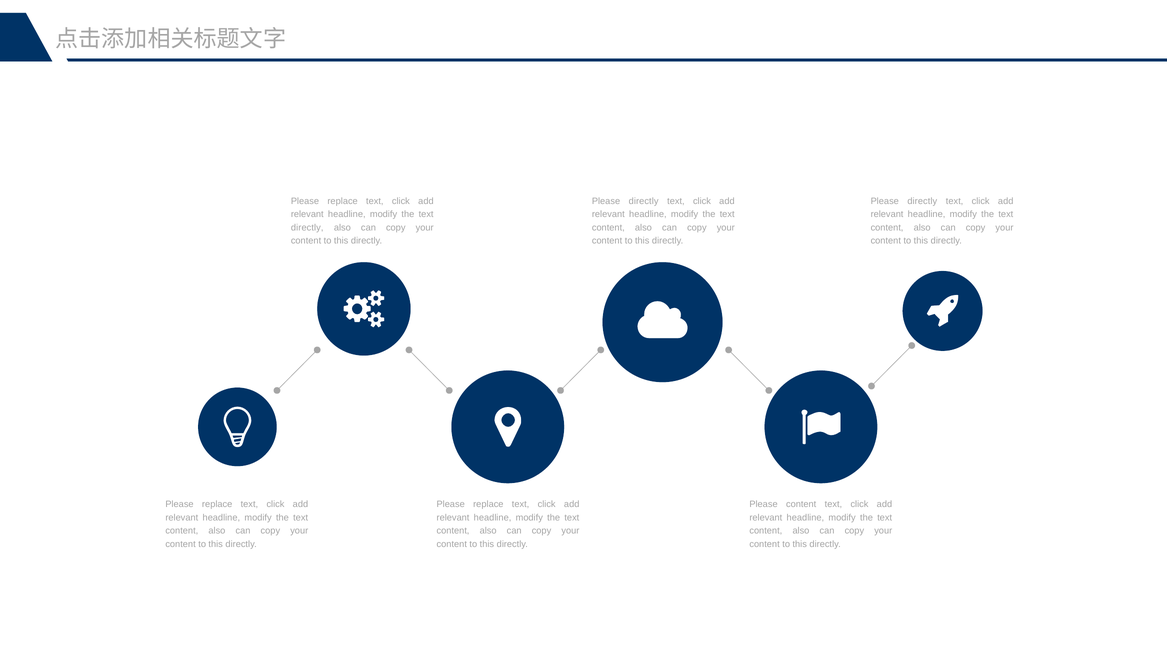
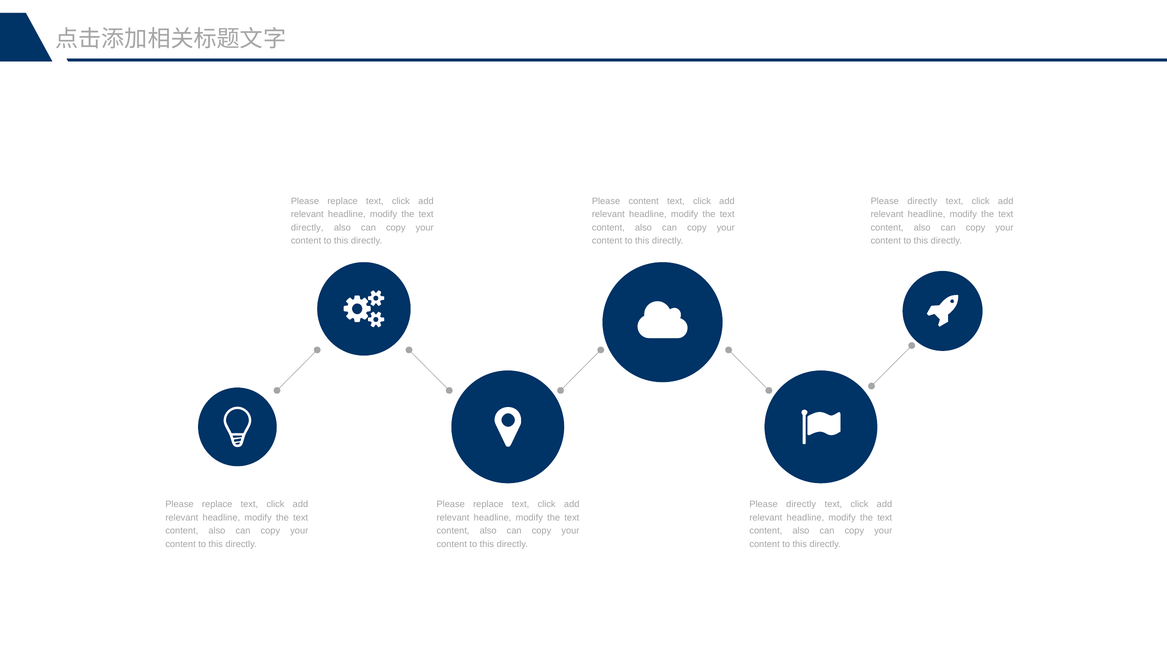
directly at (644, 201): directly -> content
content at (801, 505): content -> directly
